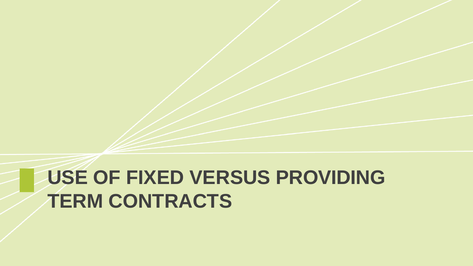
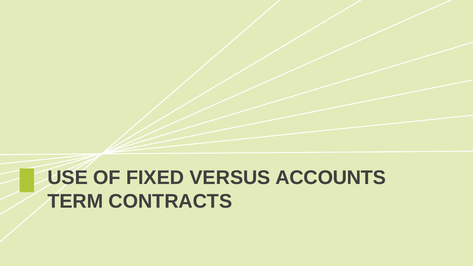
PROVIDING: PROVIDING -> ACCOUNTS
